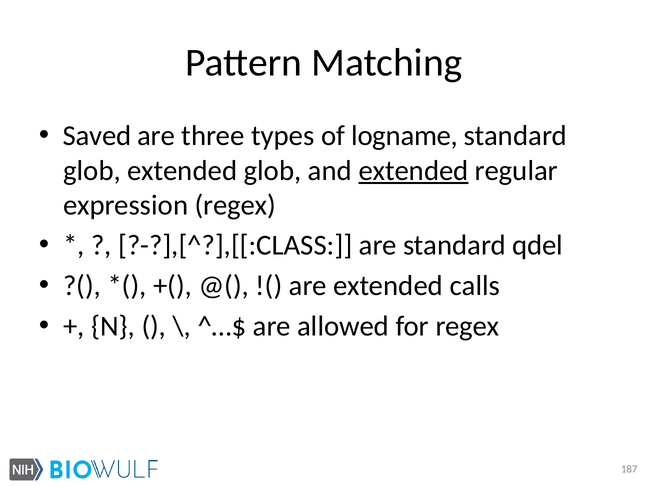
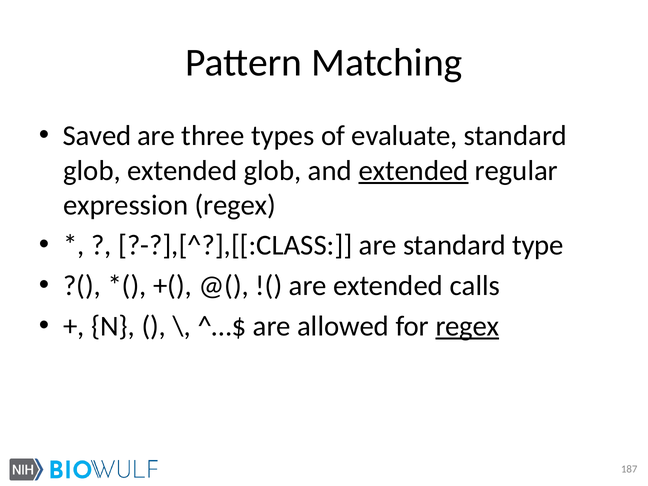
logname: logname -> evaluate
qdel: qdel -> type
regex at (467, 326) underline: none -> present
